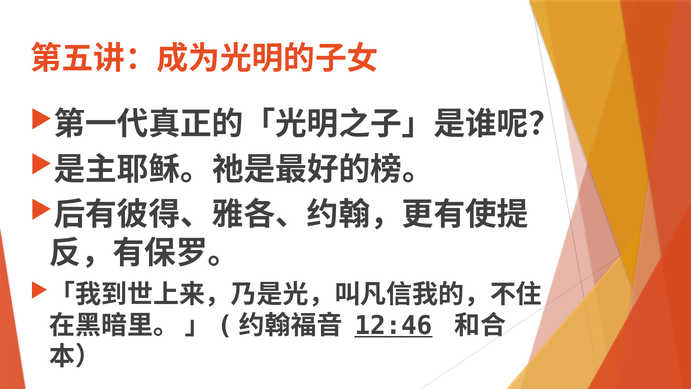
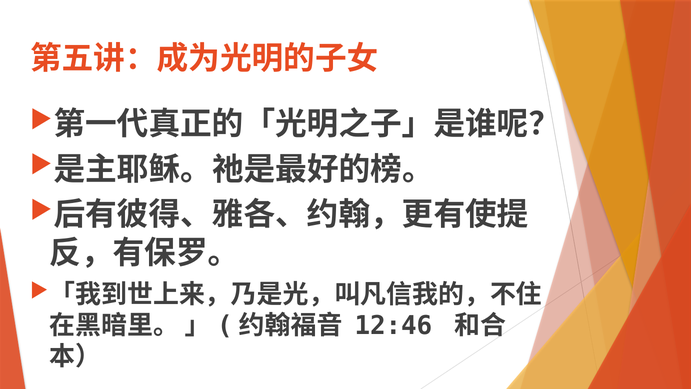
12:46 underline: present -> none
